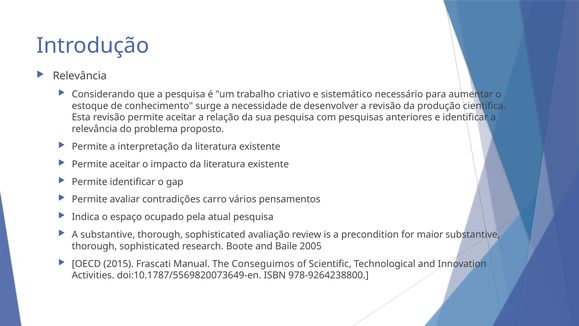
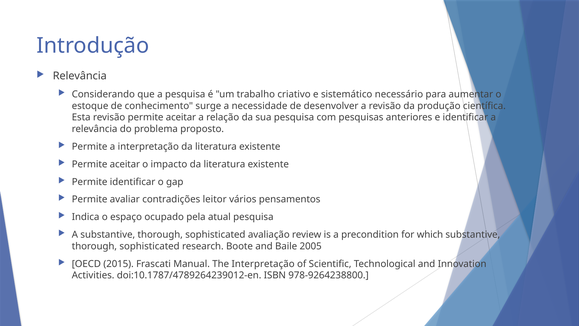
carro: carro -> leitor
maior: maior -> which
The Conseguimos: Conseguimos -> Interpretação
doi:10.1787/5569820073649-en: doi:10.1787/5569820073649-en -> doi:10.1787/4789264239012-en
